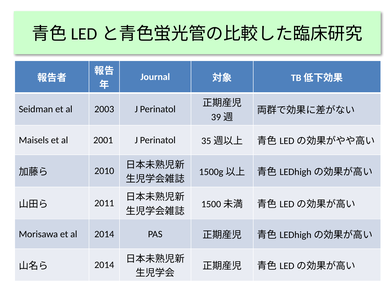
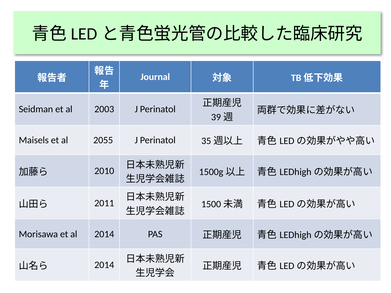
2001: 2001 -> 2055
